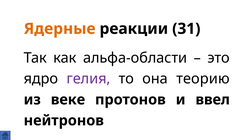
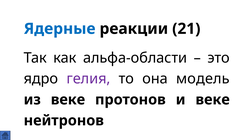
Ядерные colour: orange -> blue
31: 31 -> 21
теорию: теорию -> модель
и ввел: ввел -> веке
